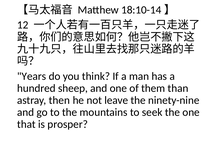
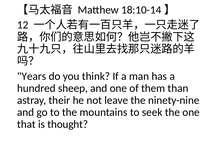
then: then -> their
prosper: prosper -> thought
